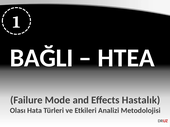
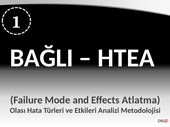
Hastalık: Hastalık -> Atlatma
